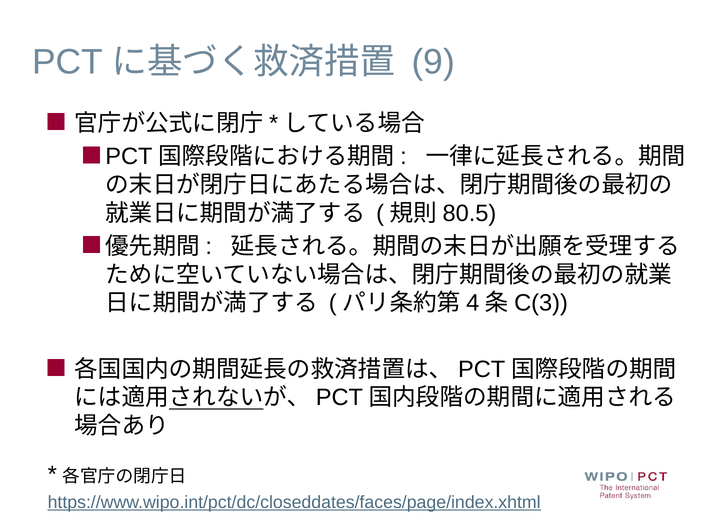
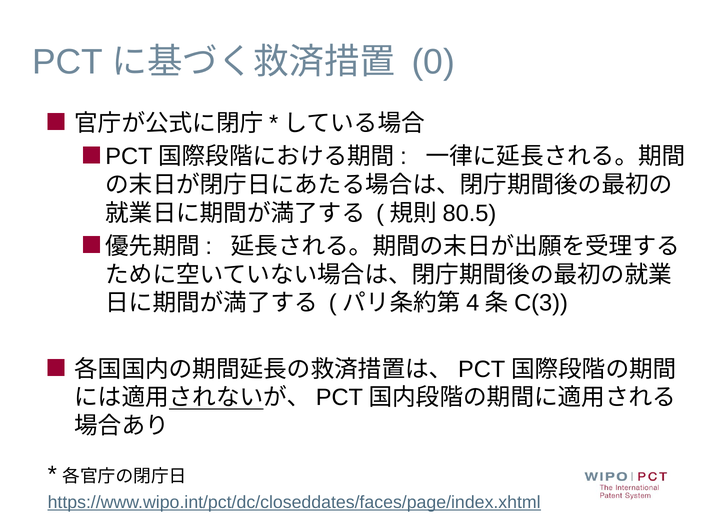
9: 9 -> 0
